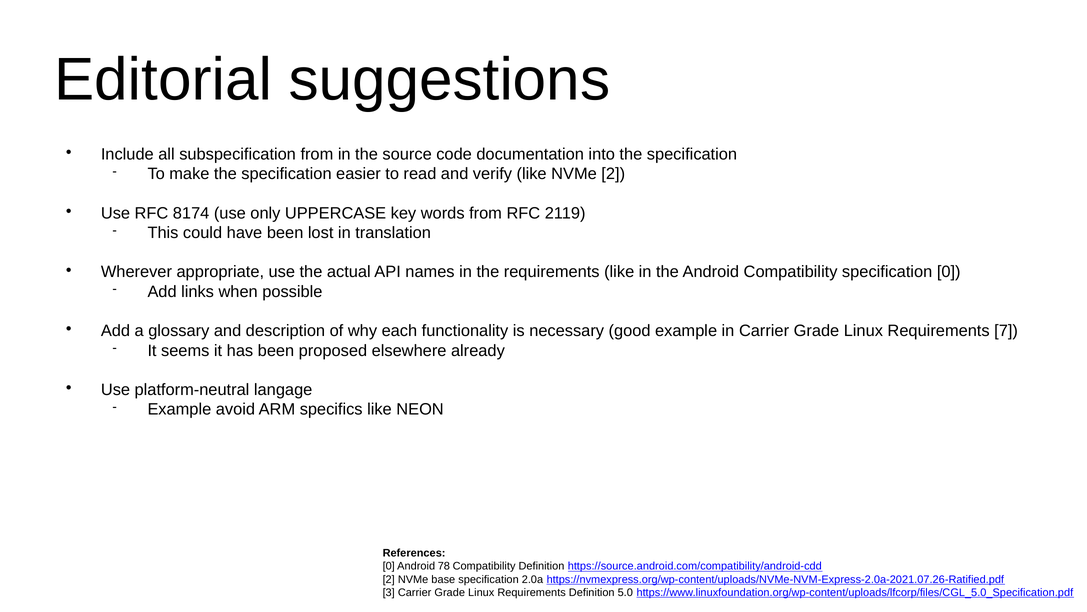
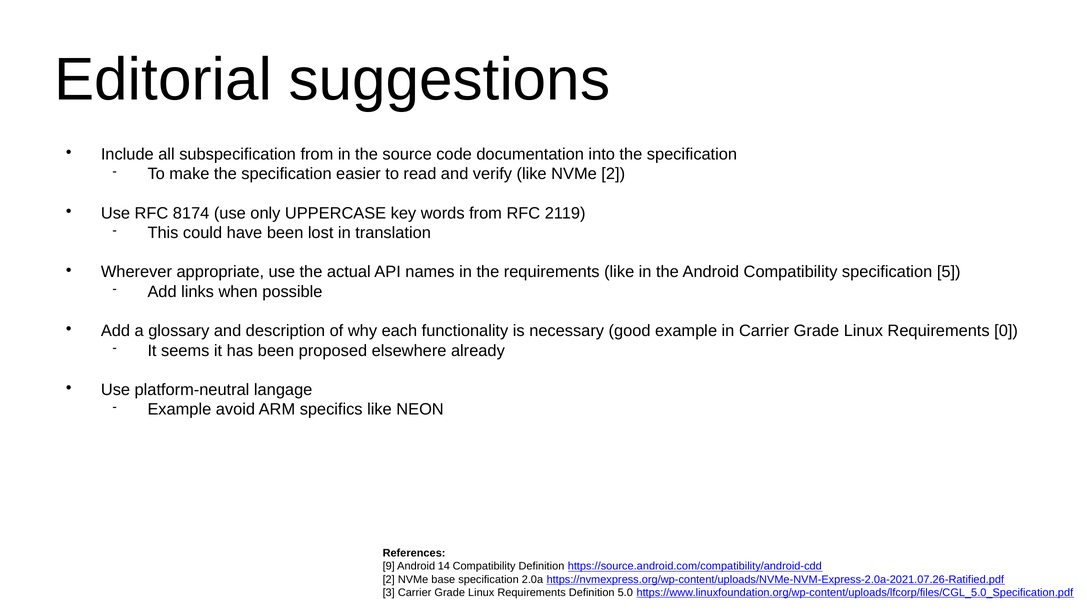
specification 0: 0 -> 5
7: 7 -> 0
0 at (389, 566): 0 -> 9
78: 78 -> 14
